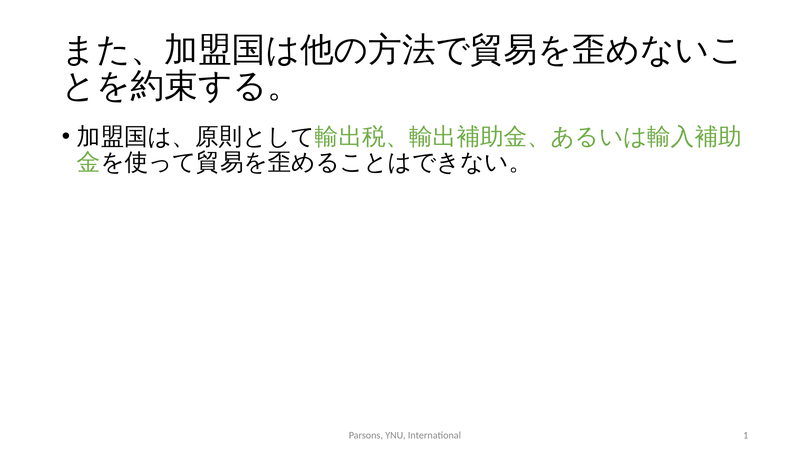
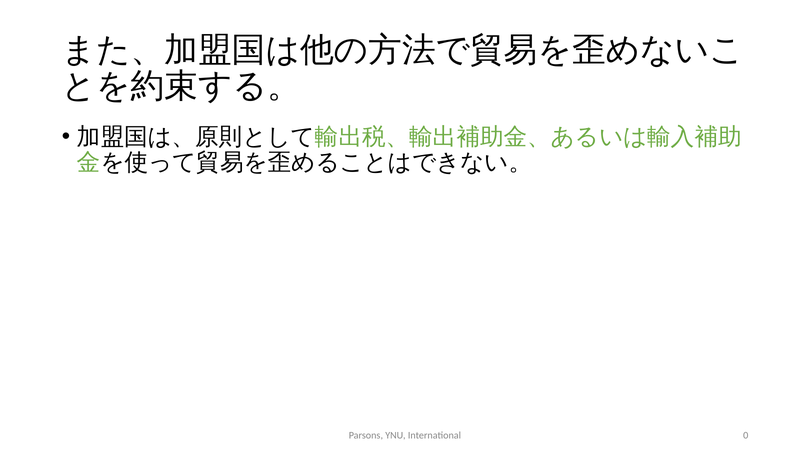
1: 1 -> 0
